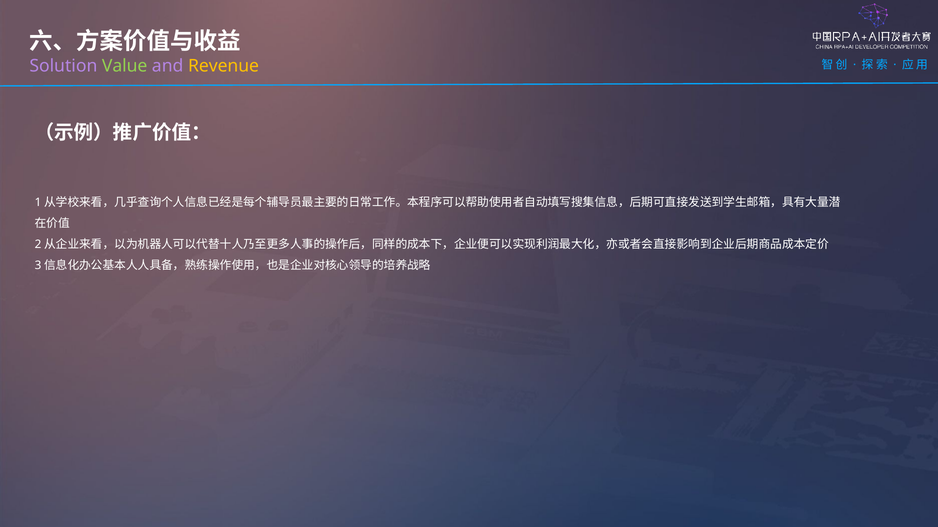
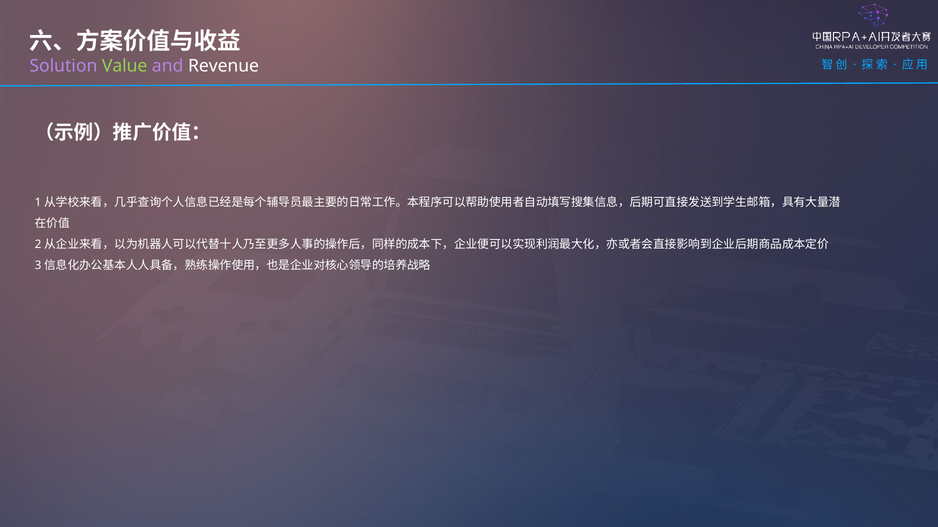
Revenue colour: yellow -> white
